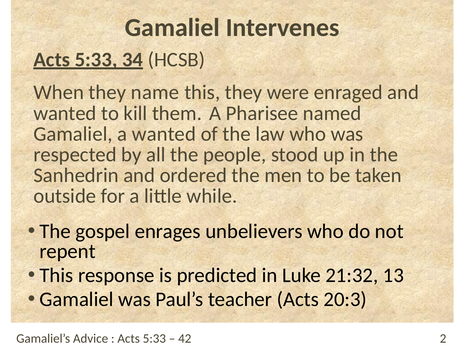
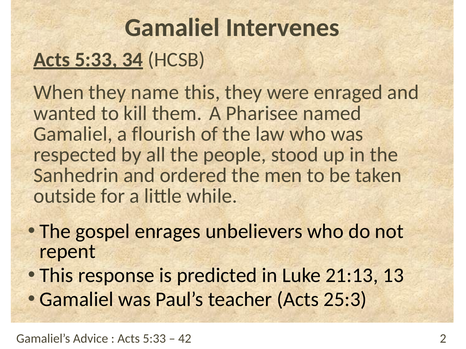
a wanted: wanted -> flourish
21:32: 21:32 -> 21:13
20:3: 20:3 -> 25:3
